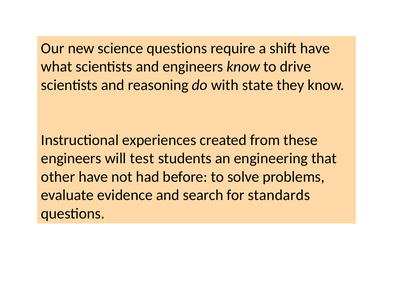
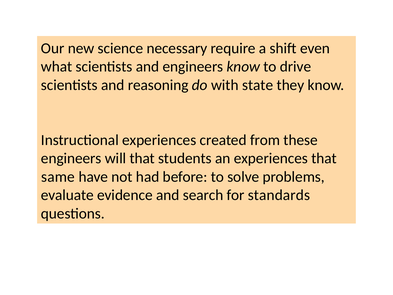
science questions: questions -> necessary
shift have: have -> even
will test: test -> that
an engineering: engineering -> experiences
other: other -> same
